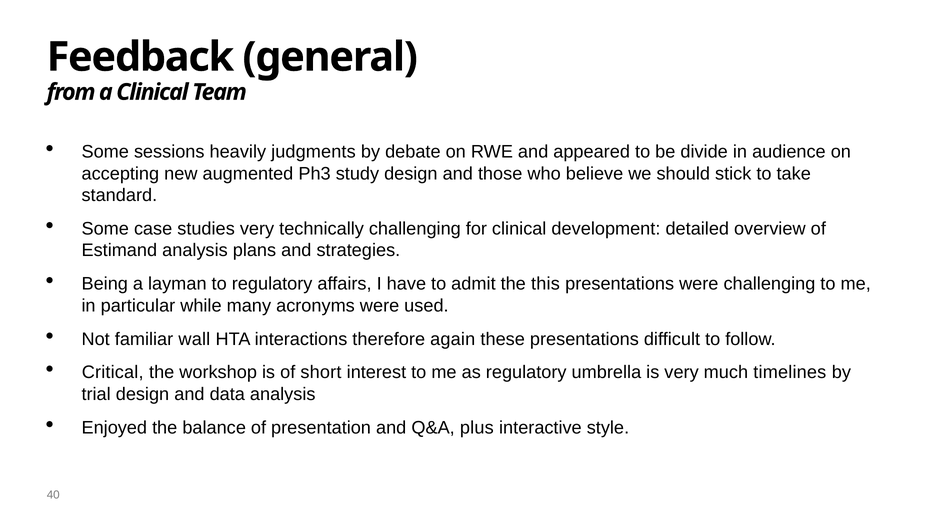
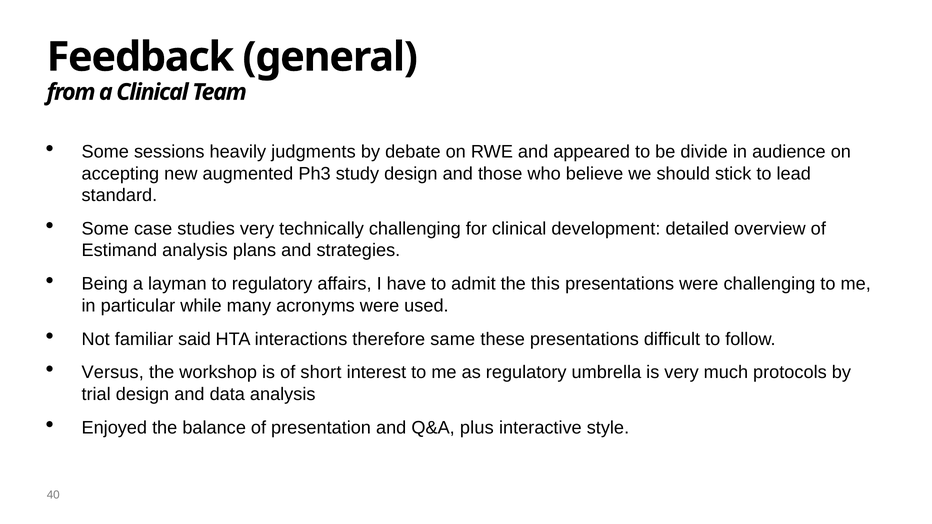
take: take -> lead
wall: wall -> said
again: again -> same
Critical: Critical -> Versus
timelines: timelines -> protocols
